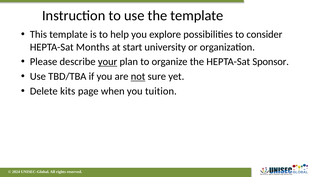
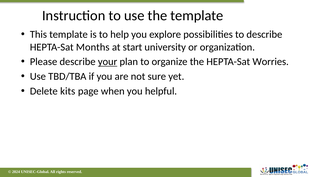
to consider: consider -> describe
Sponsor: Sponsor -> Worries
not underline: present -> none
tuition: tuition -> helpful
